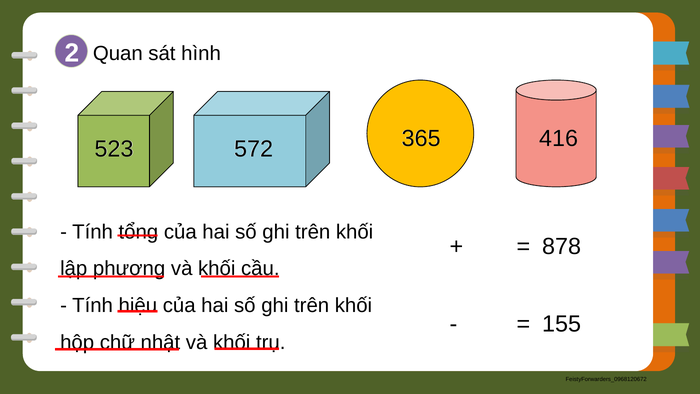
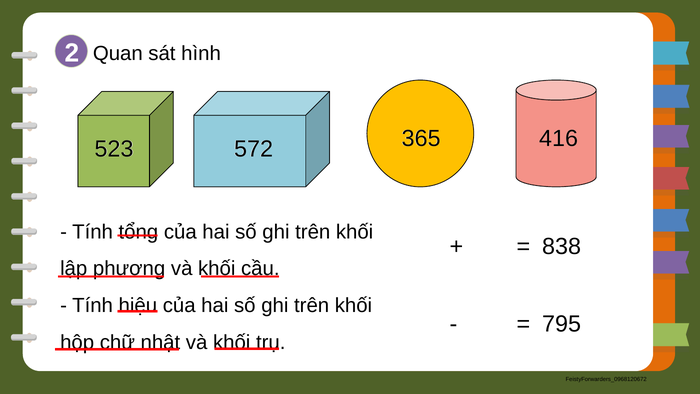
878: 878 -> 838
155: 155 -> 795
